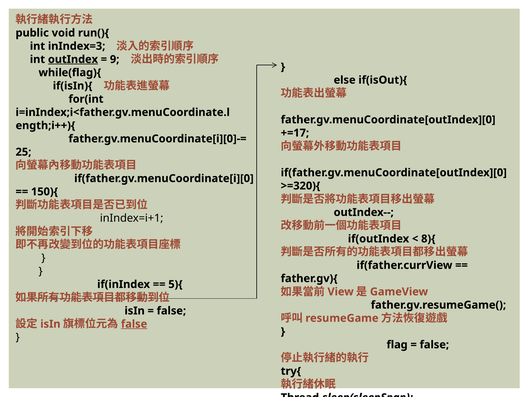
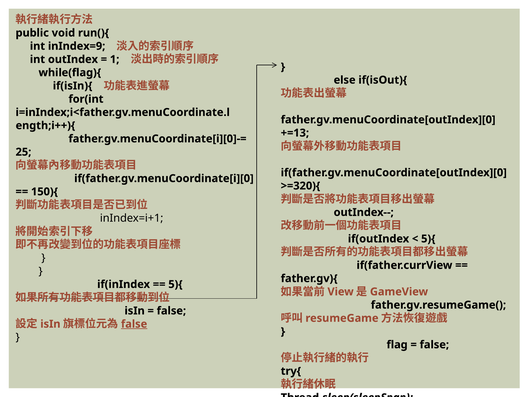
inIndex=3: inIndex=3 -> inIndex=9
outIndex underline: present -> none
9: 9 -> 1
+=17: +=17 -> +=13
8){ at (428, 239): 8){ -> 5){
